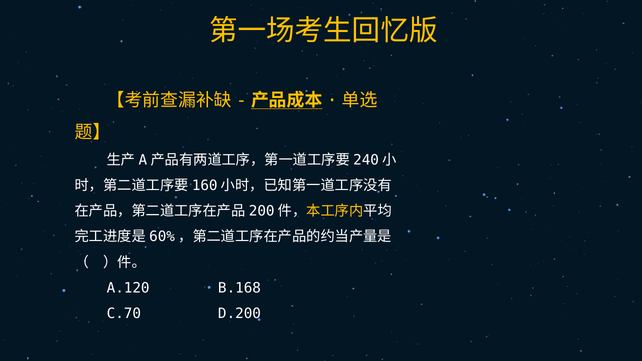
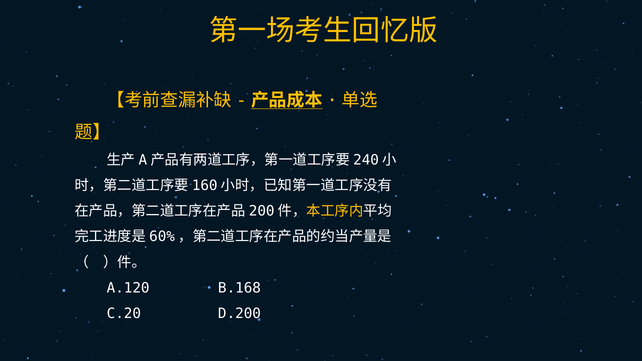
C.70: C.70 -> C.20
